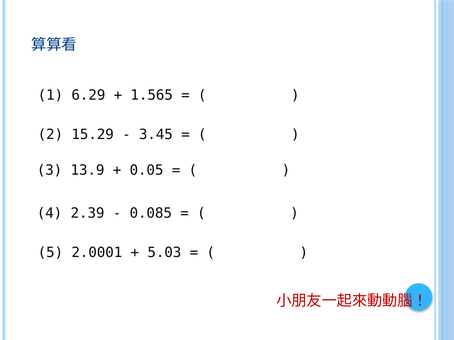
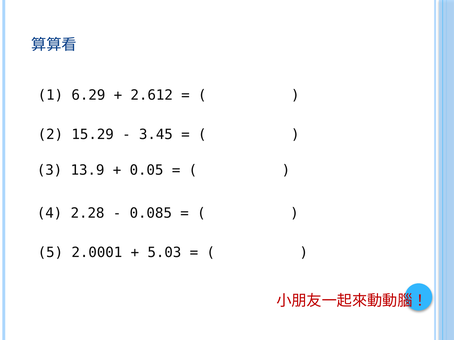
1.565: 1.565 -> 2.612
2.39: 2.39 -> 2.28
